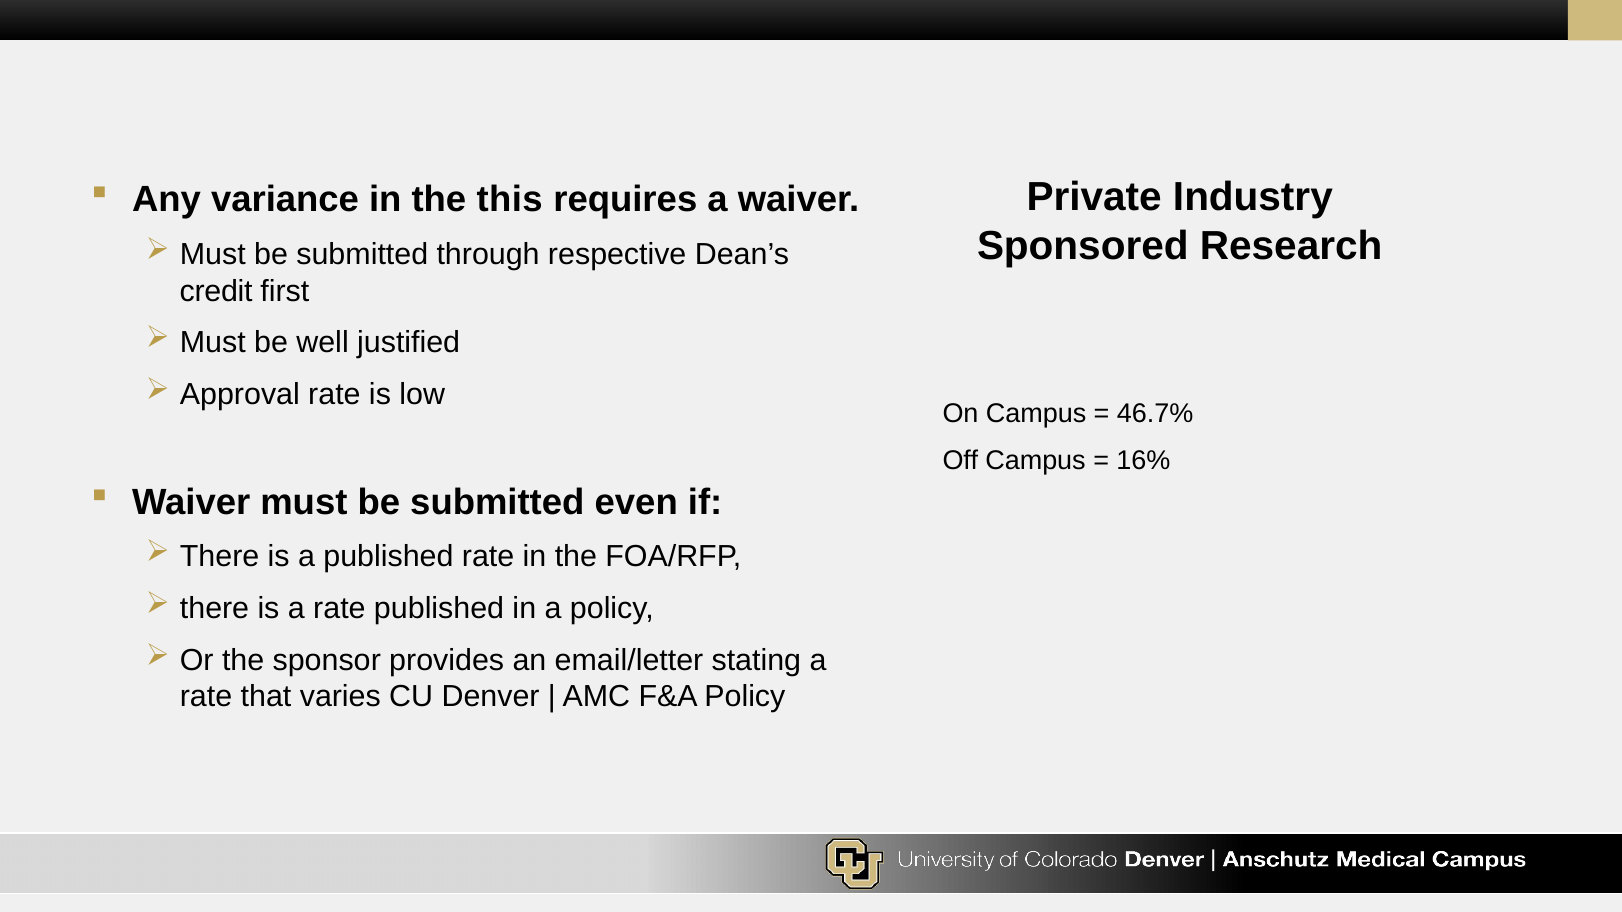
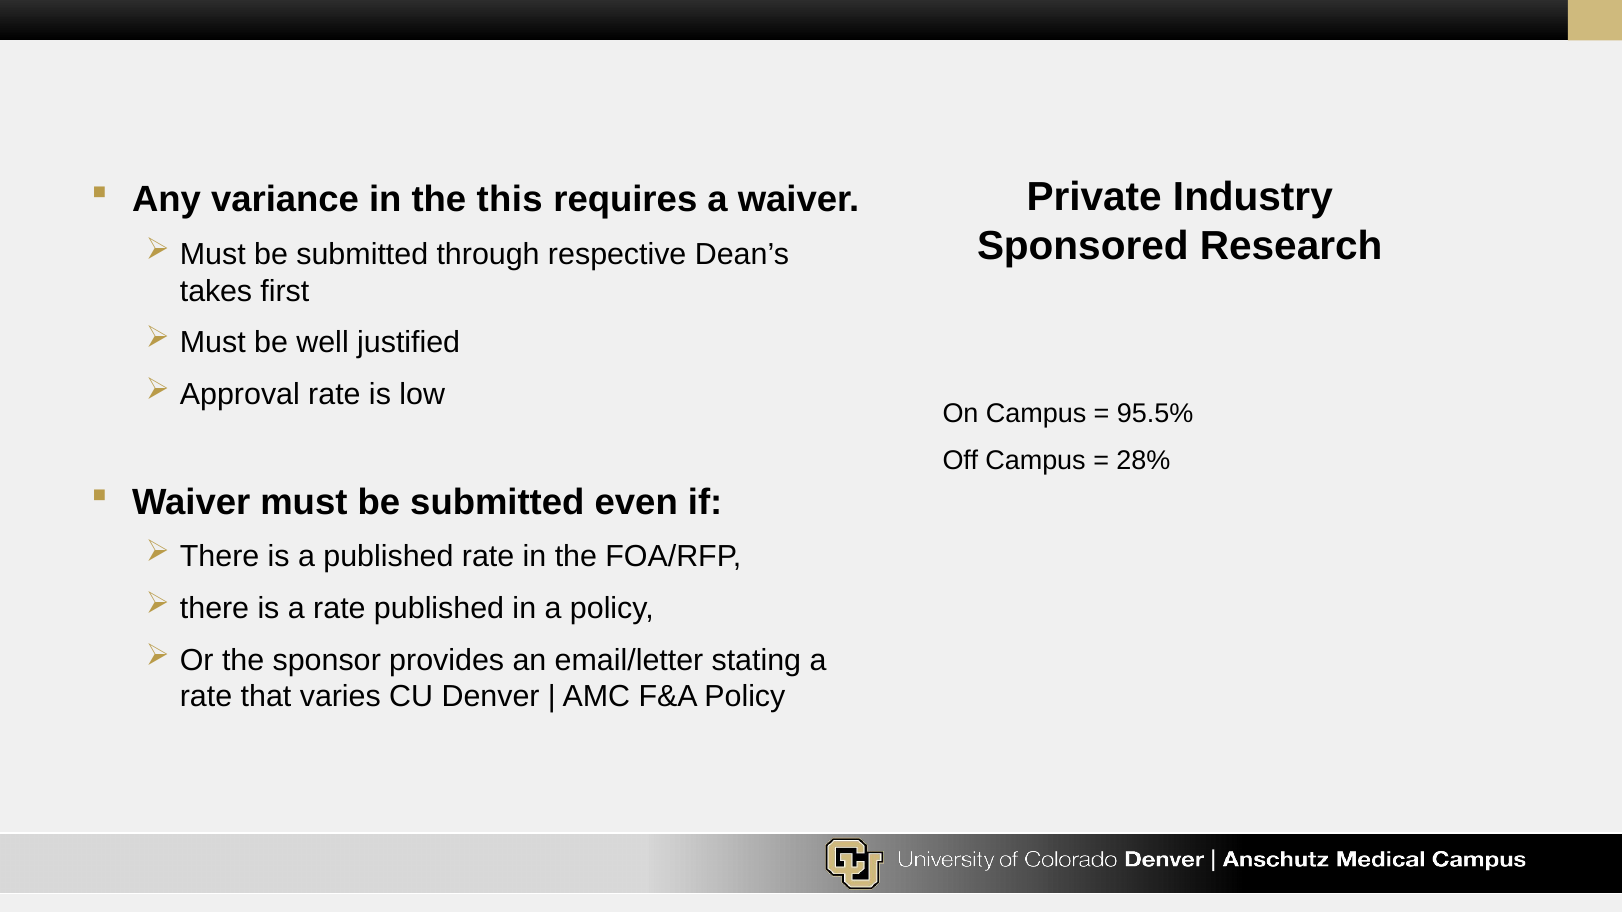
credit: credit -> takes
46.7%: 46.7% -> 95.5%
16%: 16% -> 28%
